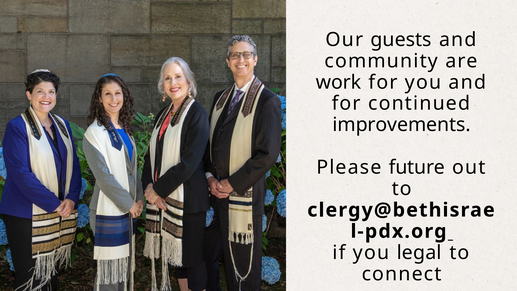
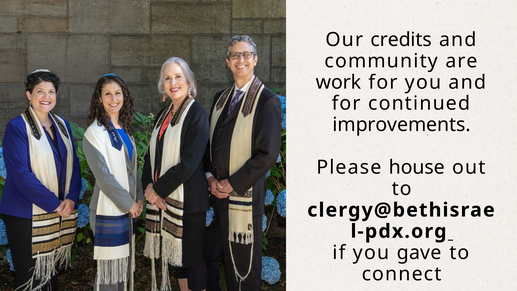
guests: guests -> credits
future: future -> house
legal: legal -> gave
